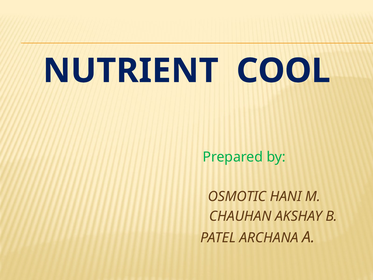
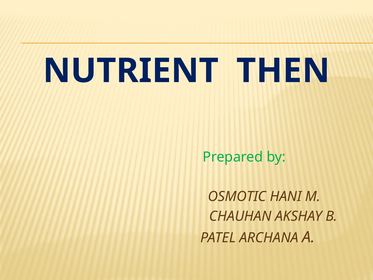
COOL: COOL -> THEN
